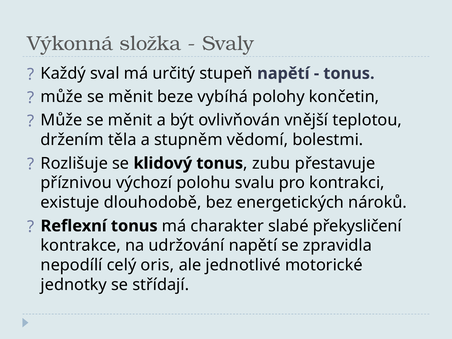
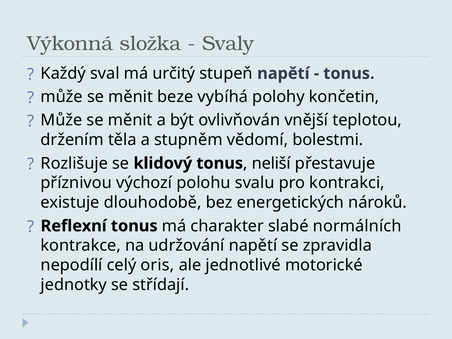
zubu: zubu -> neliší
překysličení: překysličení -> normálních
